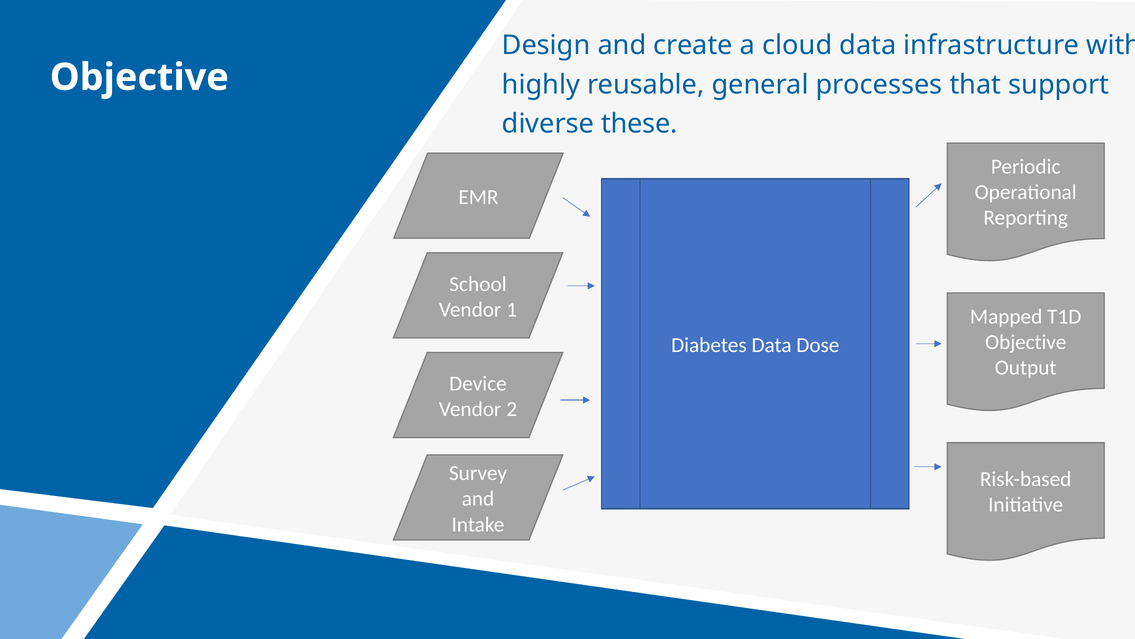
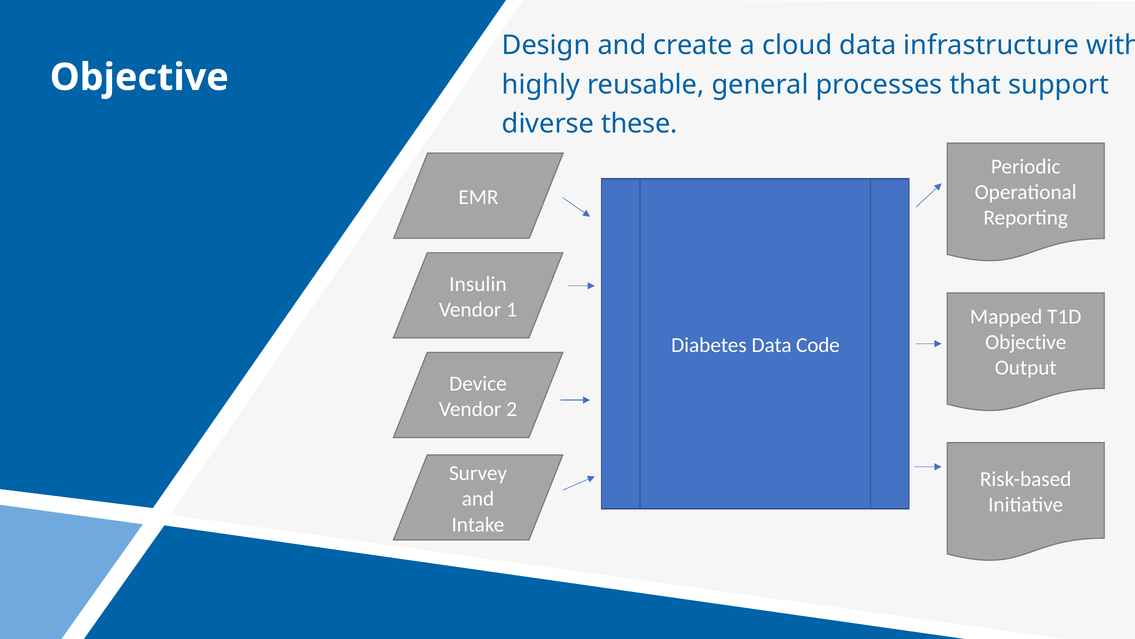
School: School -> Insulin
Dose: Dose -> Code
